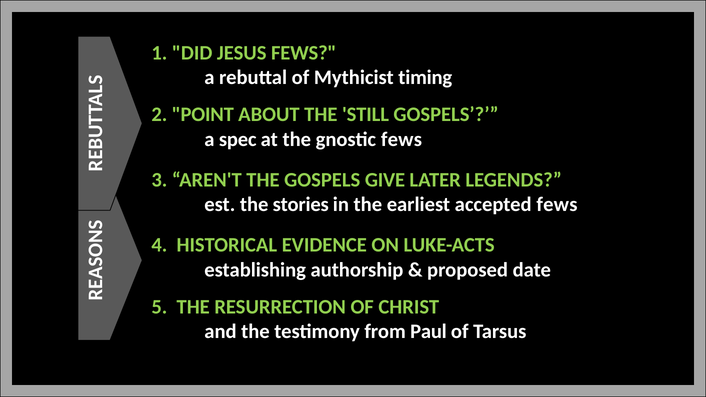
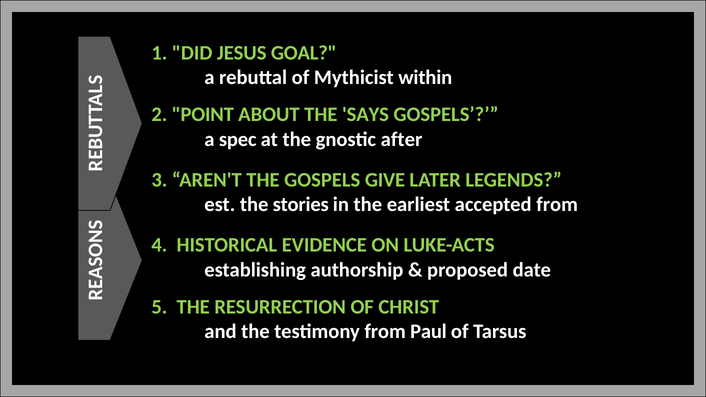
JESUS FEWS: FEWS -> GOAL
timing: timing -> within
STILL: STILL -> SAYS
gnostic fews: fews -> after
accepted fews: fews -> from
